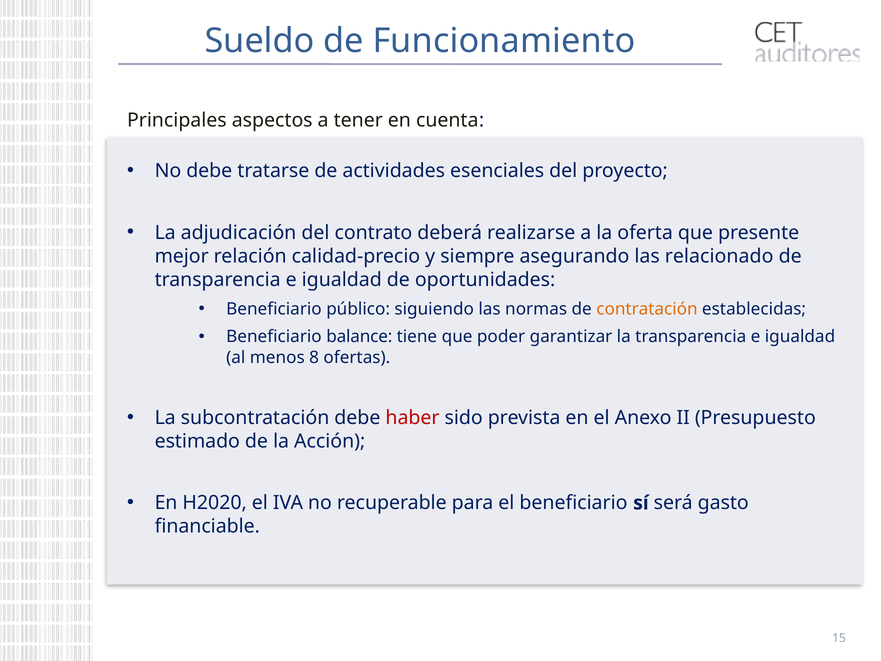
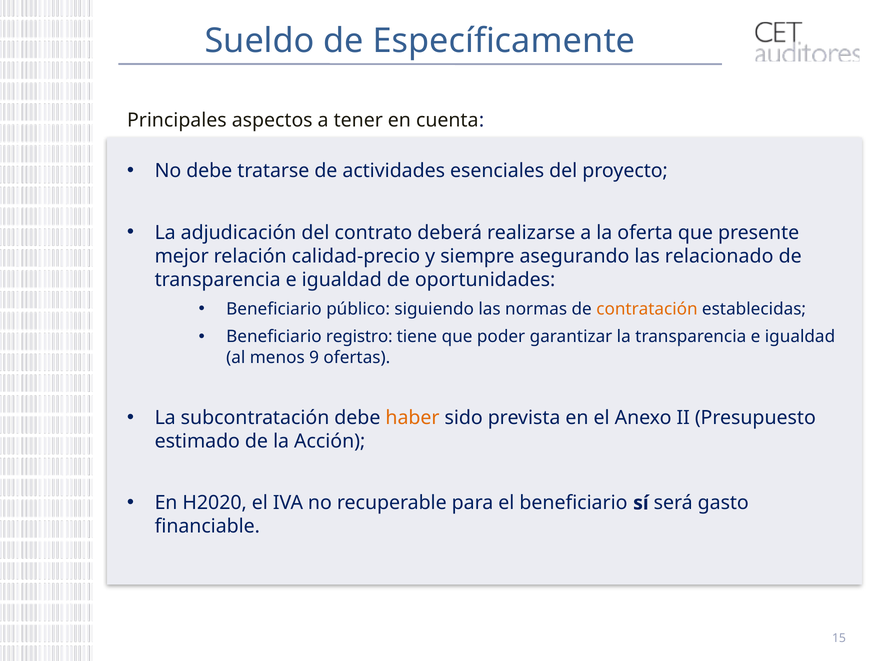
Funcionamiento: Funcionamiento -> Específicamente
balance: balance -> registro
8: 8 -> 9
haber colour: red -> orange
